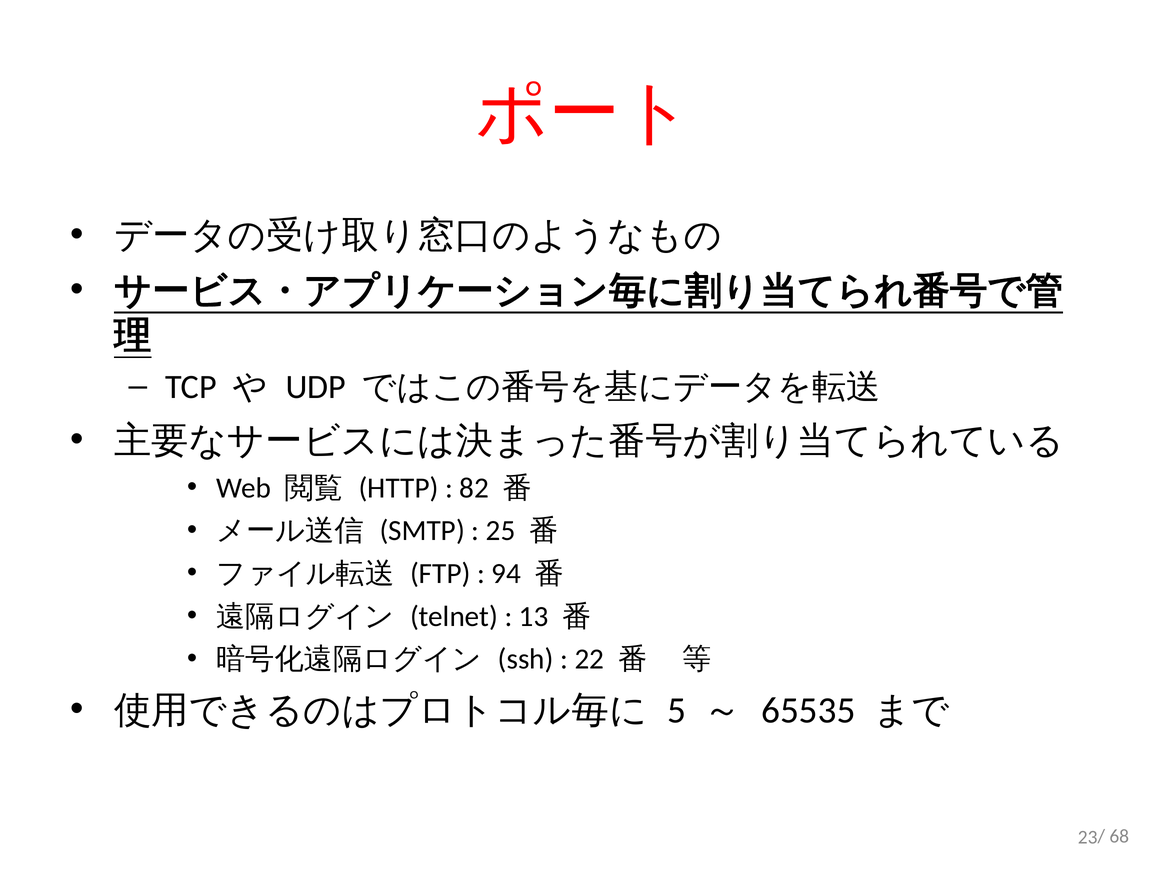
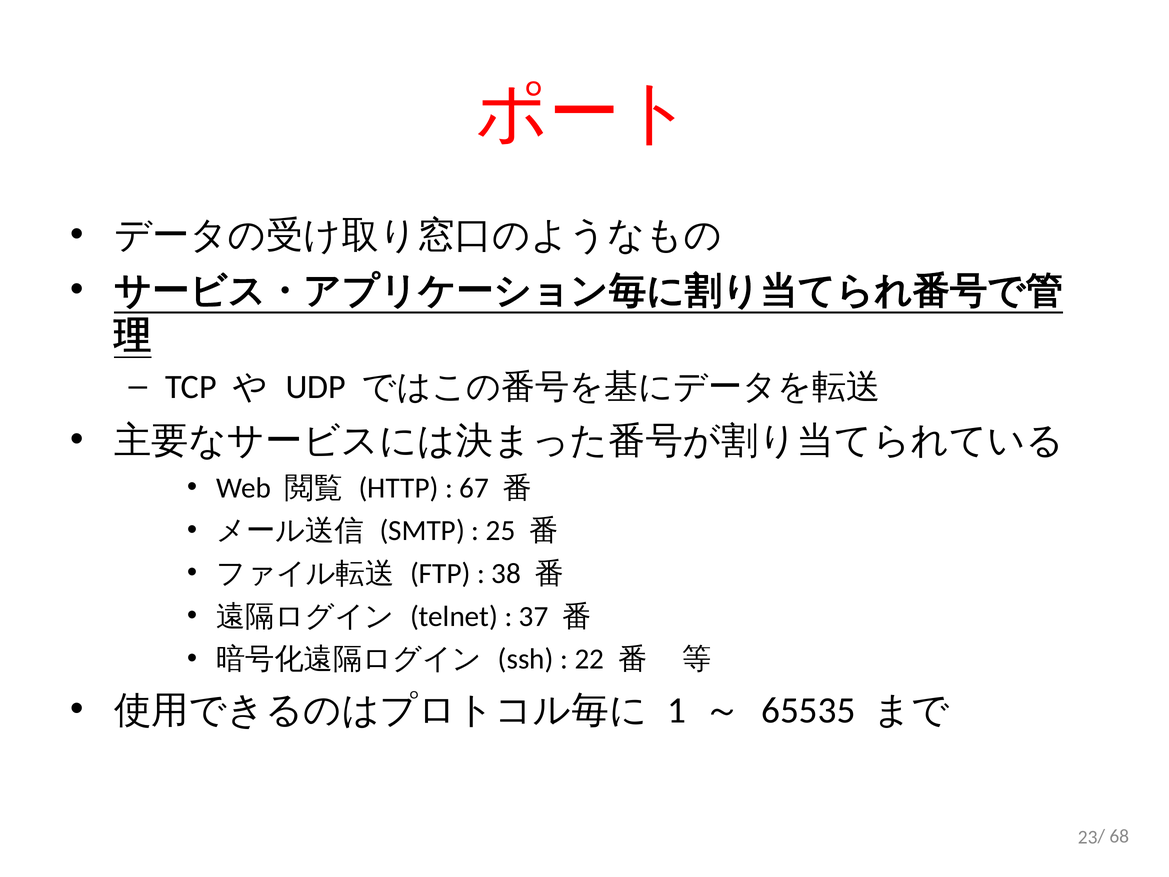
82: 82 -> 67
94: 94 -> 38
13: 13 -> 37
5: 5 -> 1
